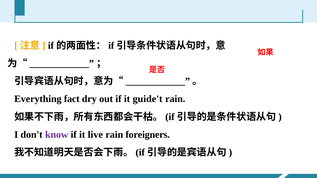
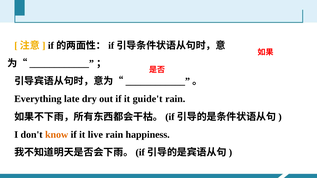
fact: fact -> late
know colour: purple -> orange
foreigners: foreigners -> happiness
